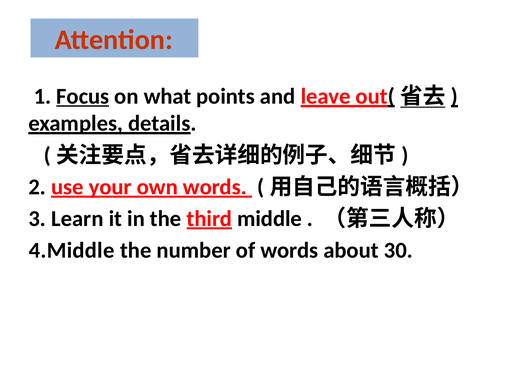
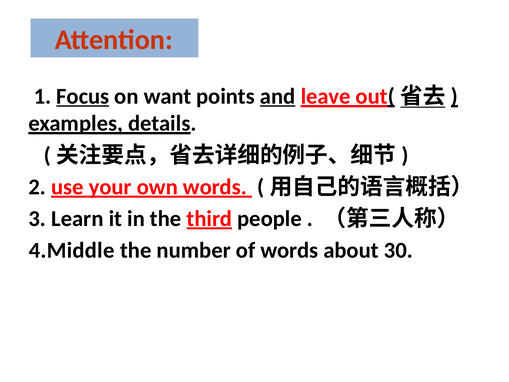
what: what -> want
and underline: none -> present
middle: middle -> people
